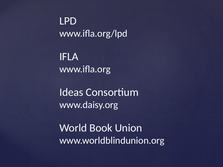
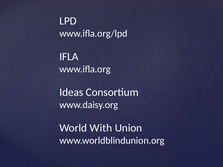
Book: Book -> With
